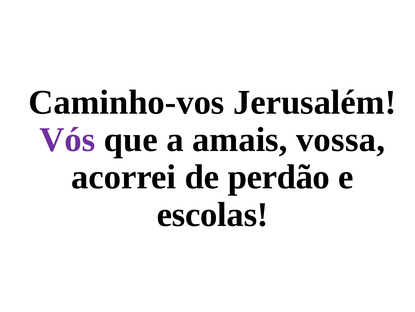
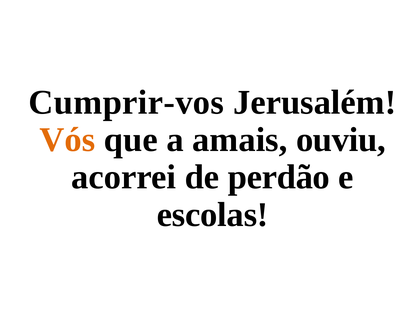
Caminho-vos: Caminho-vos -> Cumprir-vos
Vós colour: purple -> orange
vossa: vossa -> ouviu
